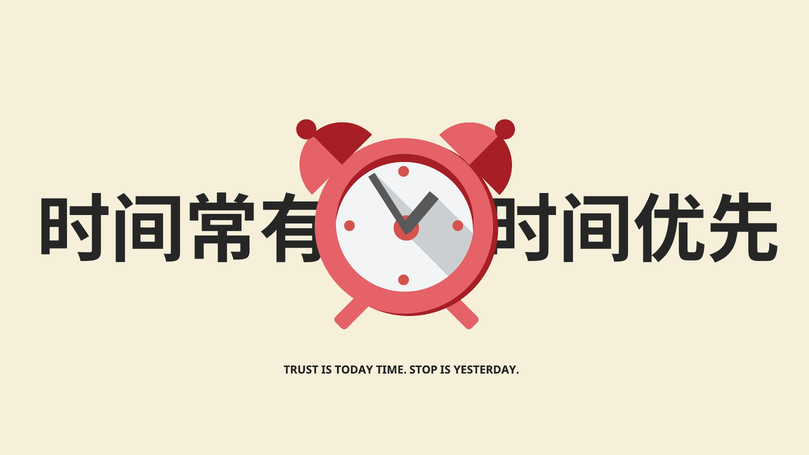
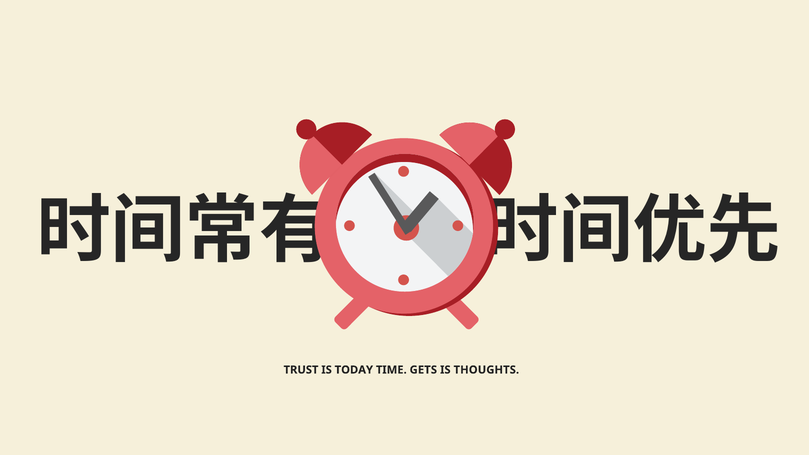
STOP: STOP -> GETS
YESTERDAY: YESTERDAY -> THOUGHTS
